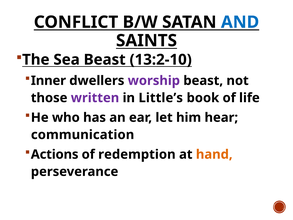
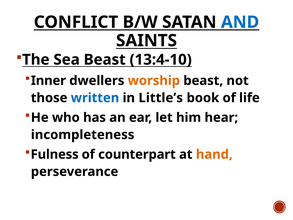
13:2-10: 13:2-10 -> 13:4-10
worship colour: purple -> orange
written colour: purple -> blue
communication: communication -> incompleteness
Actions: Actions -> Fulness
redemption: redemption -> counterpart
